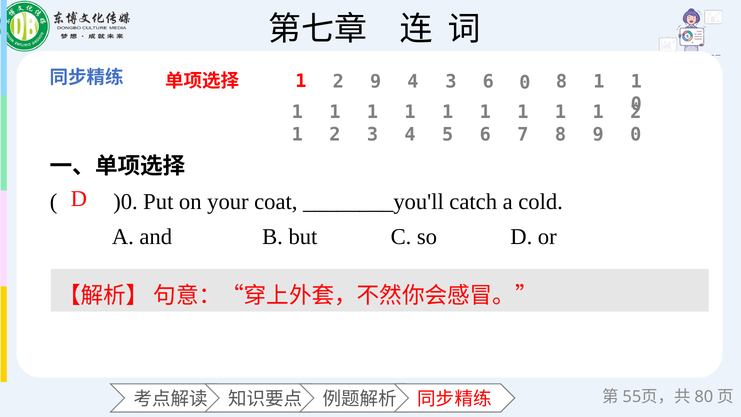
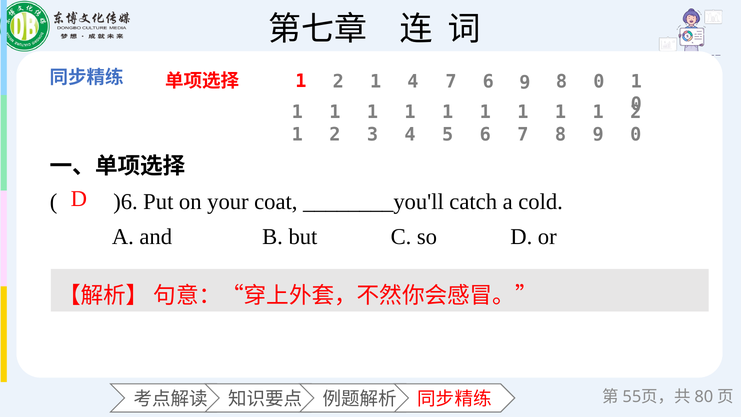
9 at (376, 82): 9 -> 1
4 3: 3 -> 7
6 0: 0 -> 9
1 at (599, 82): 1 -> 0
)0: )0 -> )6
